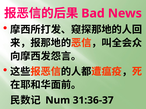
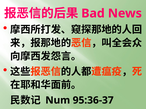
31:36-37: 31:36-37 -> 95:36-37
